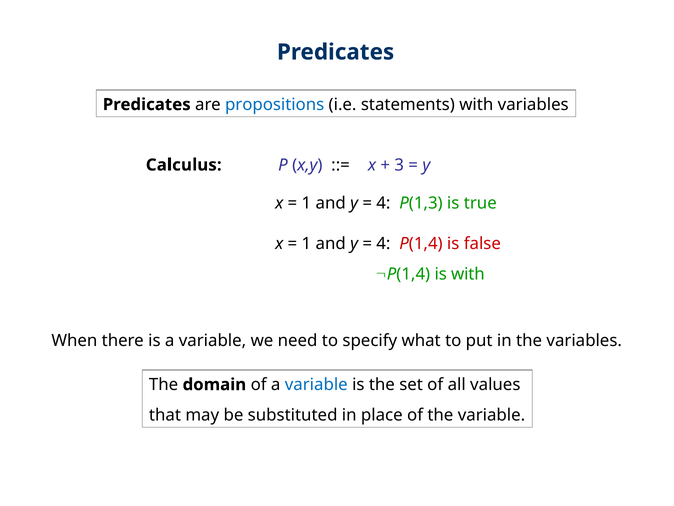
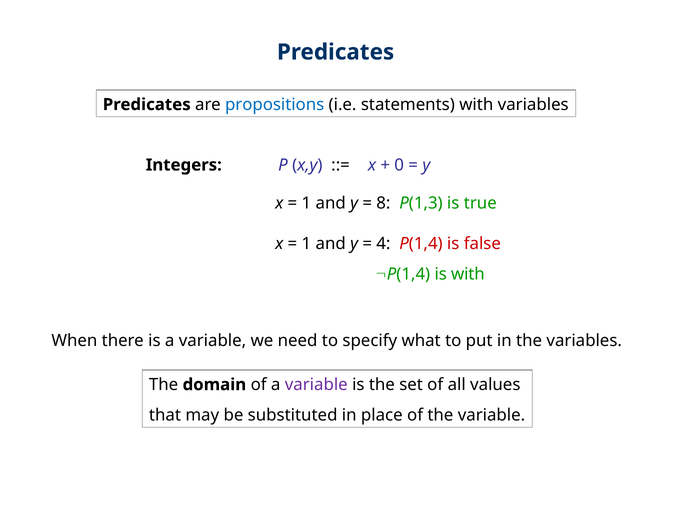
3: 3 -> 0
Calculus: Calculus -> Integers
4 at (383, 203): 4 -> 8
variable at (316, 384) colour: blue -> purple
